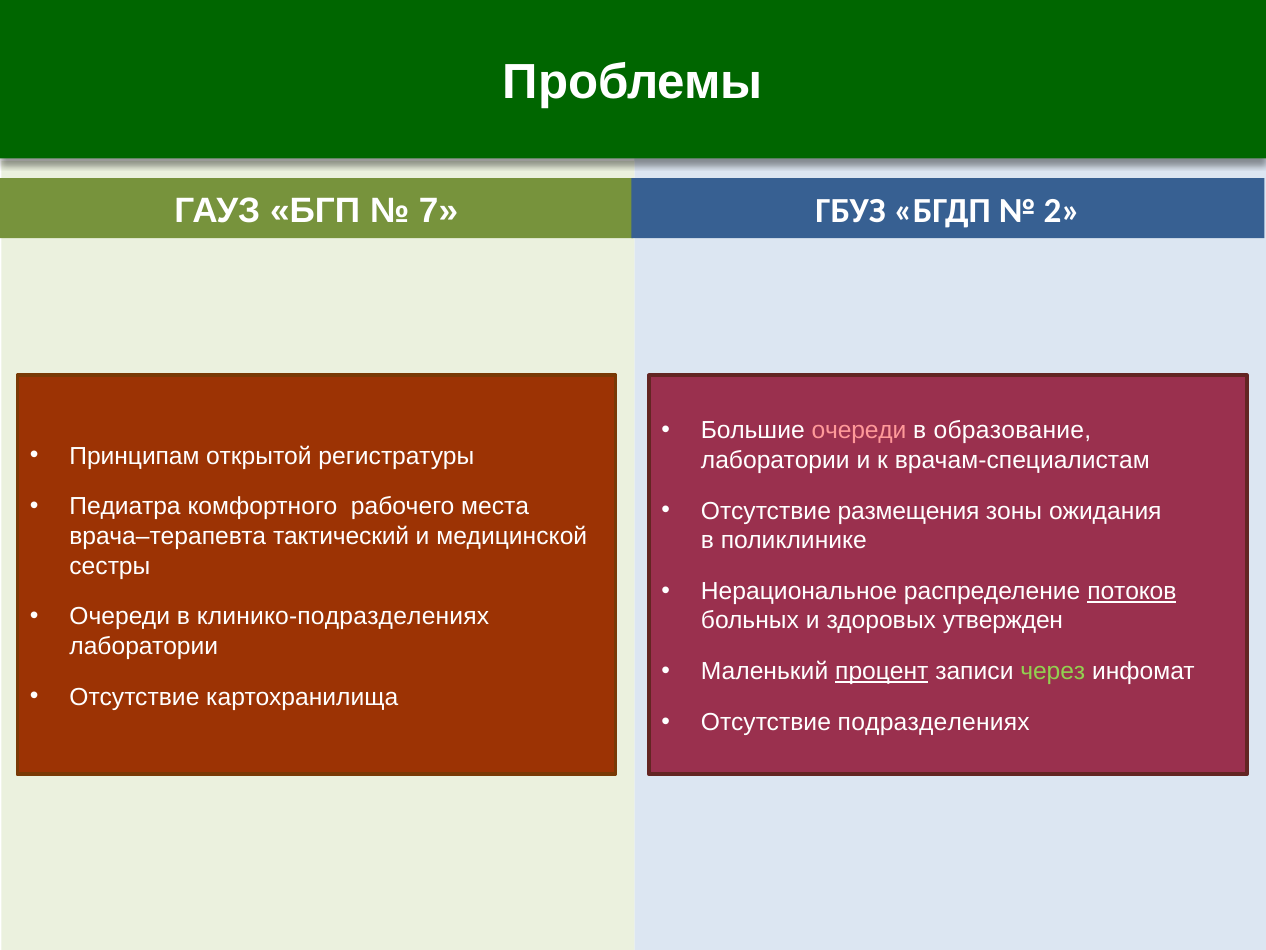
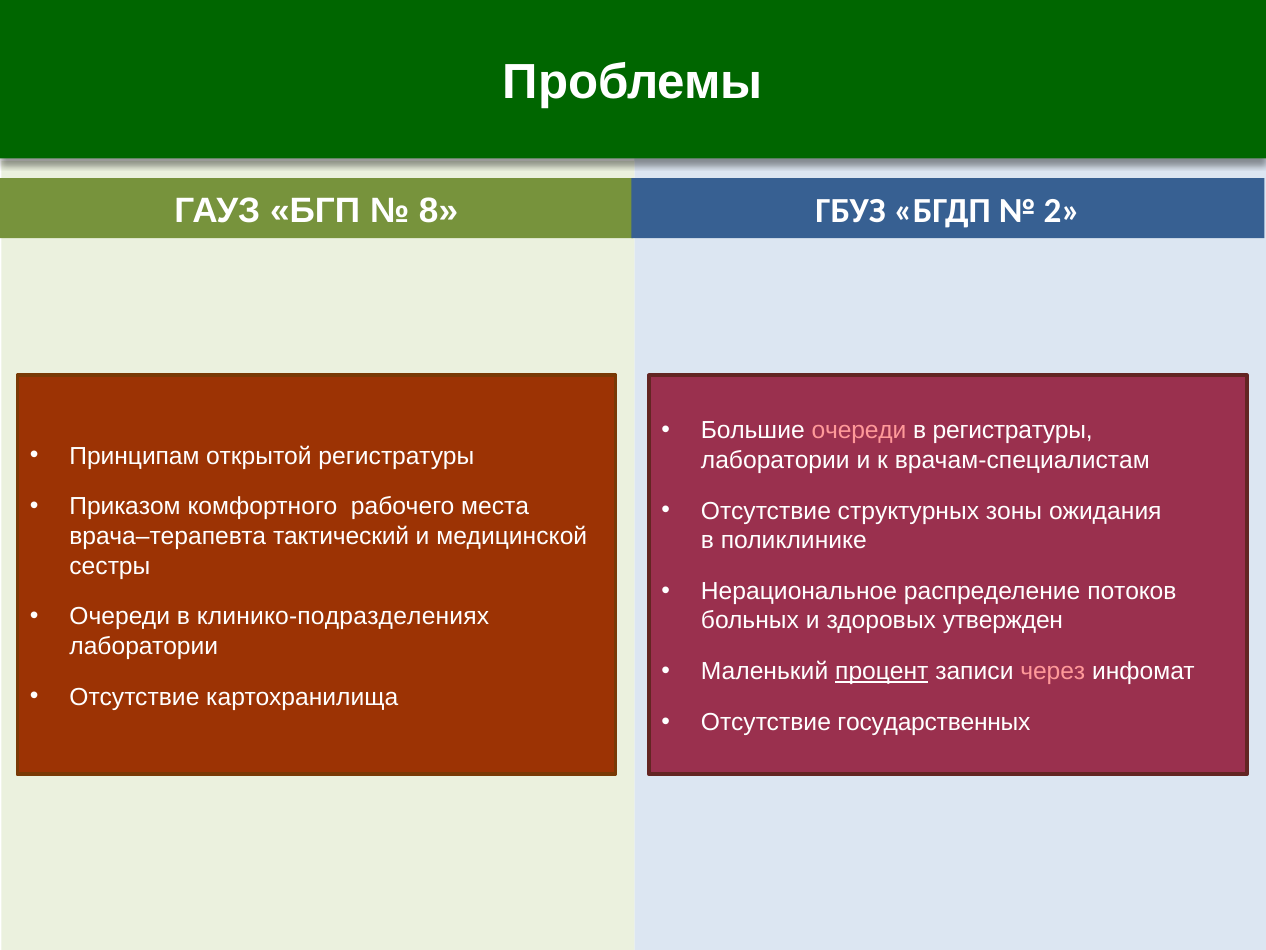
7: 7 -> 8
в образование: образование -> регистратуры
Педиатра: Педиатра -> Приказом
размещения: размещения -> структурных
потоков underline: present -> none
через colour: light green -> pink
подразделениях: подразделениях -> государственных
